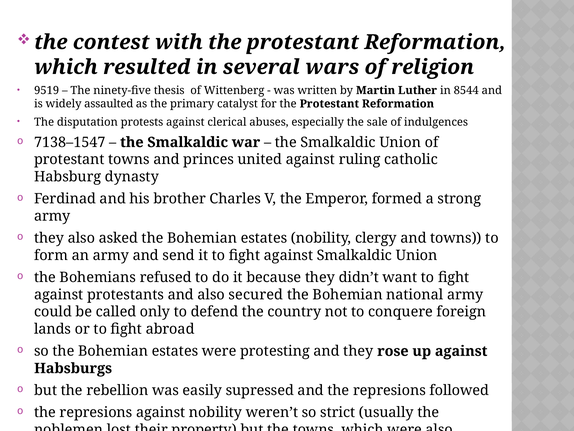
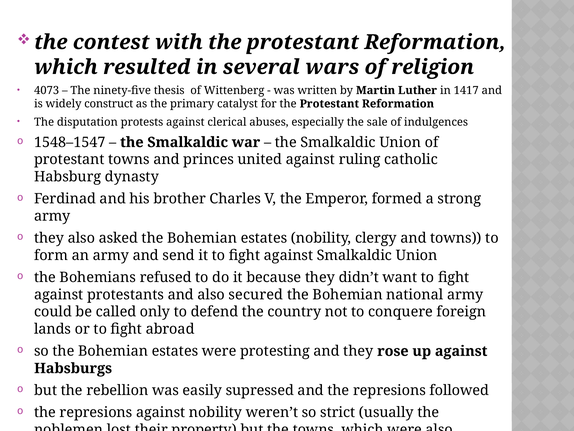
9519: 9519 -> 4073
8544: 8544 -> 1417
assaulted: assaulted -> construct
7138–1547: 7138–1547 -> 1548–1547
